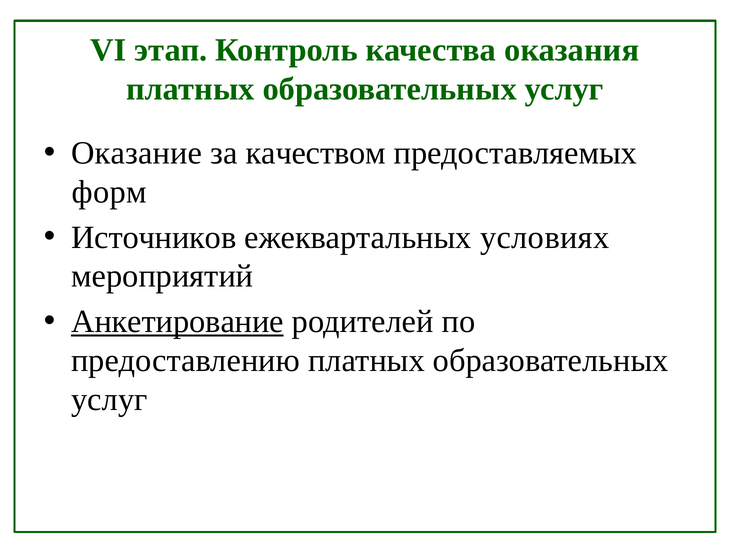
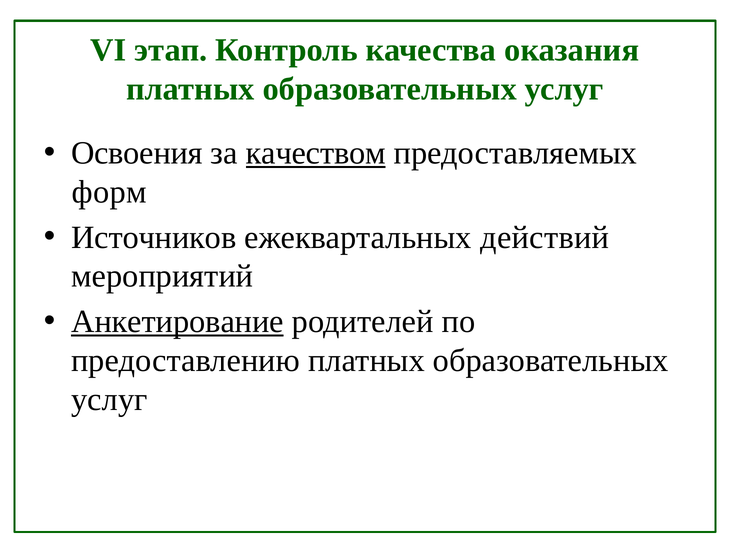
Оказание: Оказание -> Освоения
качеством underline: none -> present
условиях: условиях -> действий
